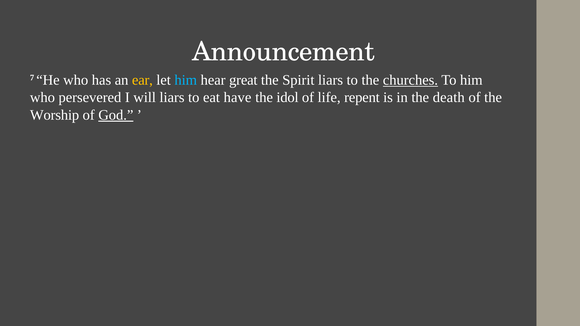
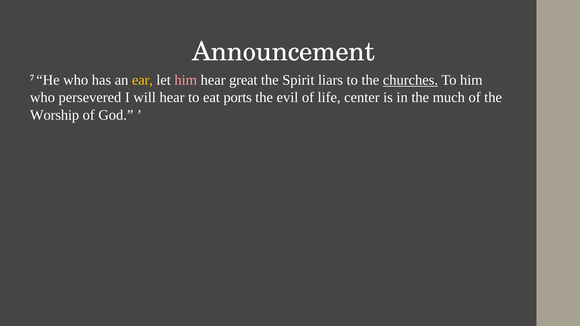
him at (186, 80) colour: light blue -> pink
will liars: liars -> hear
have: have -> ports
idol: idol -> evil
repent: repent -> center
death: death -> much
God underline: present -> none
